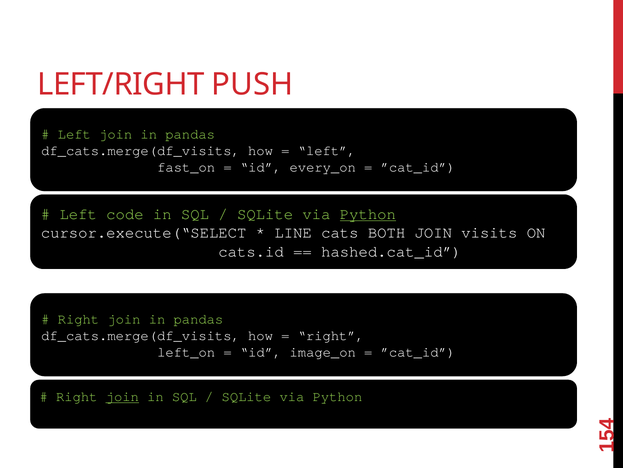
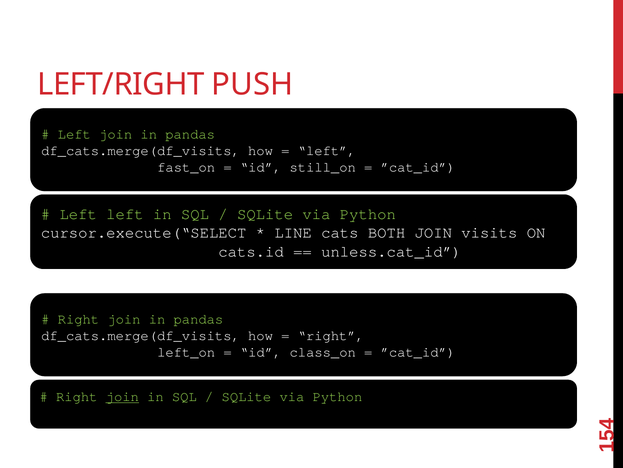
every_on: every_on -> still_on
Left code: code -> left
Python at (368, 214) underline: present -> none
hashed.cat_id: hashed.cat_id -> unless.cat_id
image_on: image_on -> class_on
